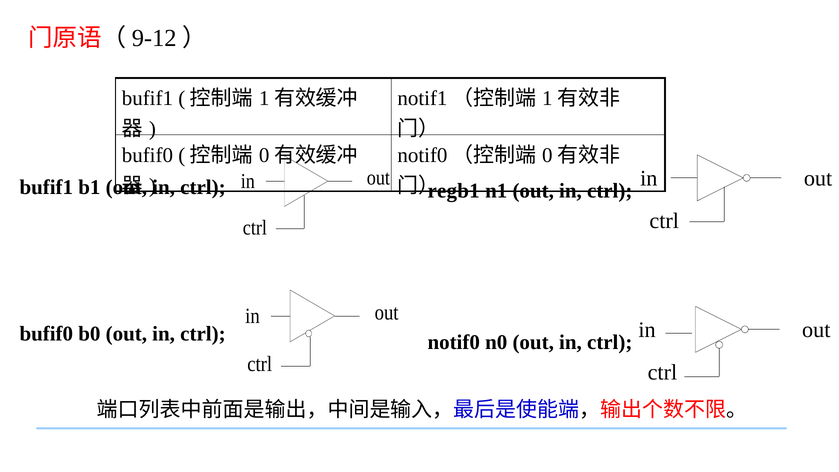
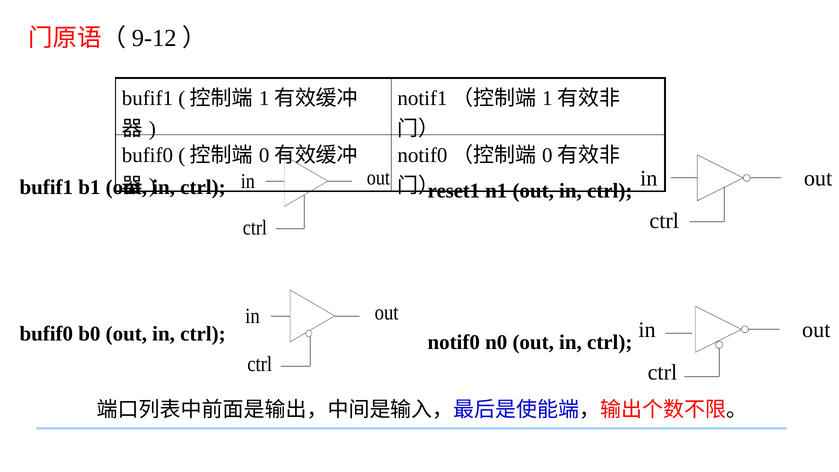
regb1: regb1 -> reset1
